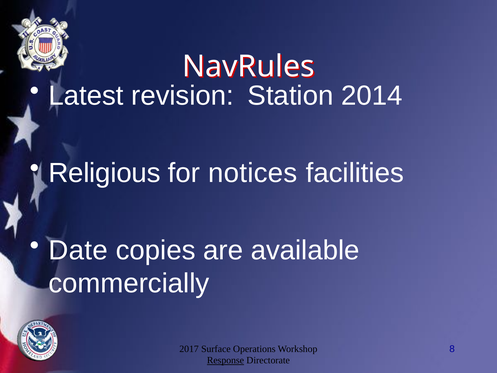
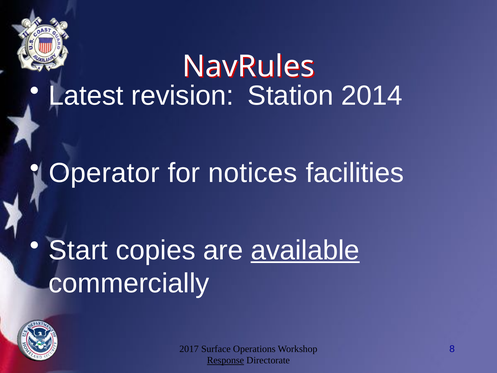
Religious: Religious -> Operator
Date: Date -> Start
available underline: none -> present
